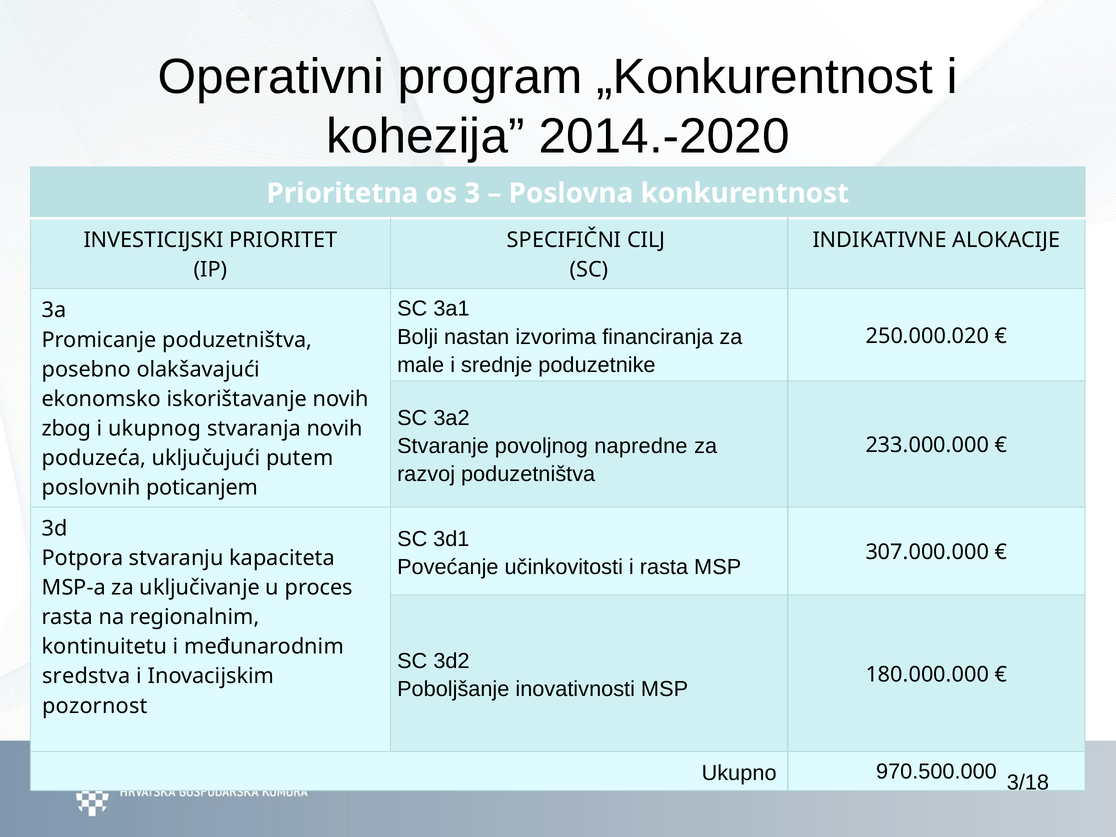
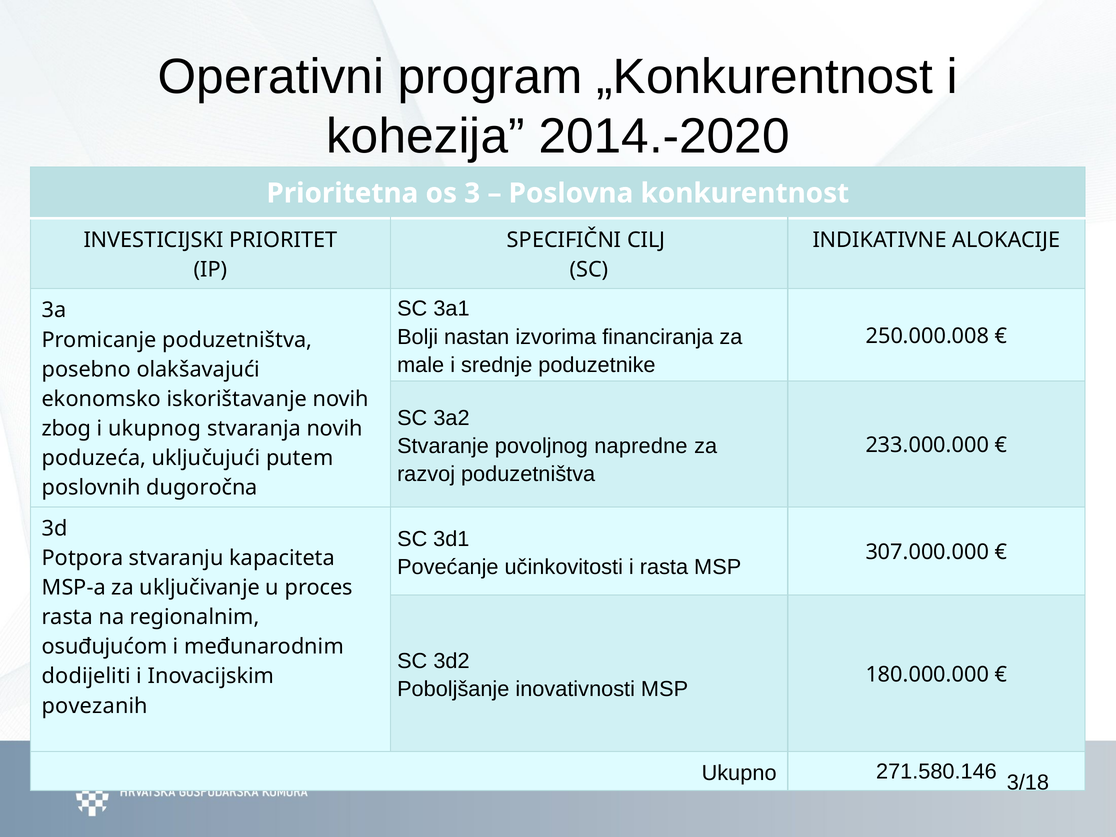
250.000.020: 250.000.020 -> 250.000.008
poticanjem: poticanjem -> dugoročna
kontinuitetu: kontinuitetu -> osuđujućom
sredstva: sredstva -> dodijeliti
pozornost: pozornost -> povezanih
970.500.000: 970.500.000 -> 271.580.146
